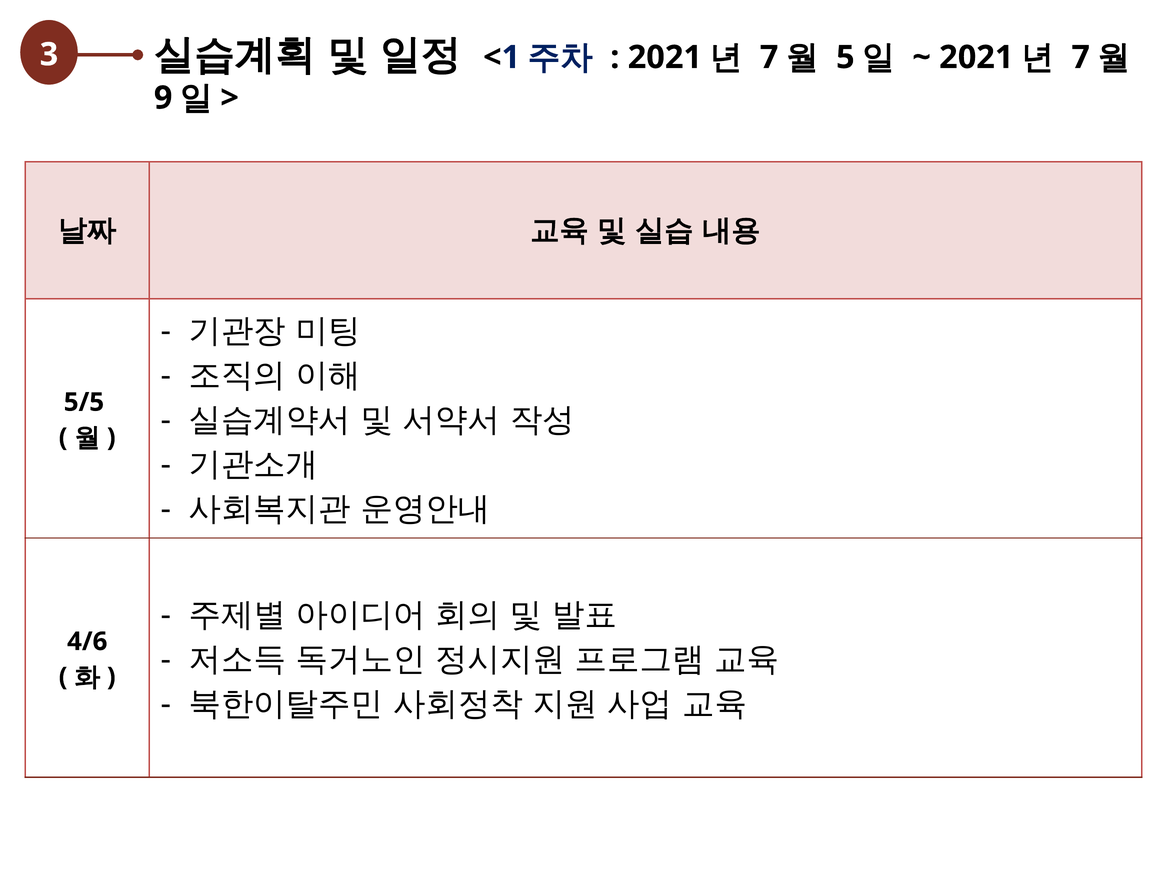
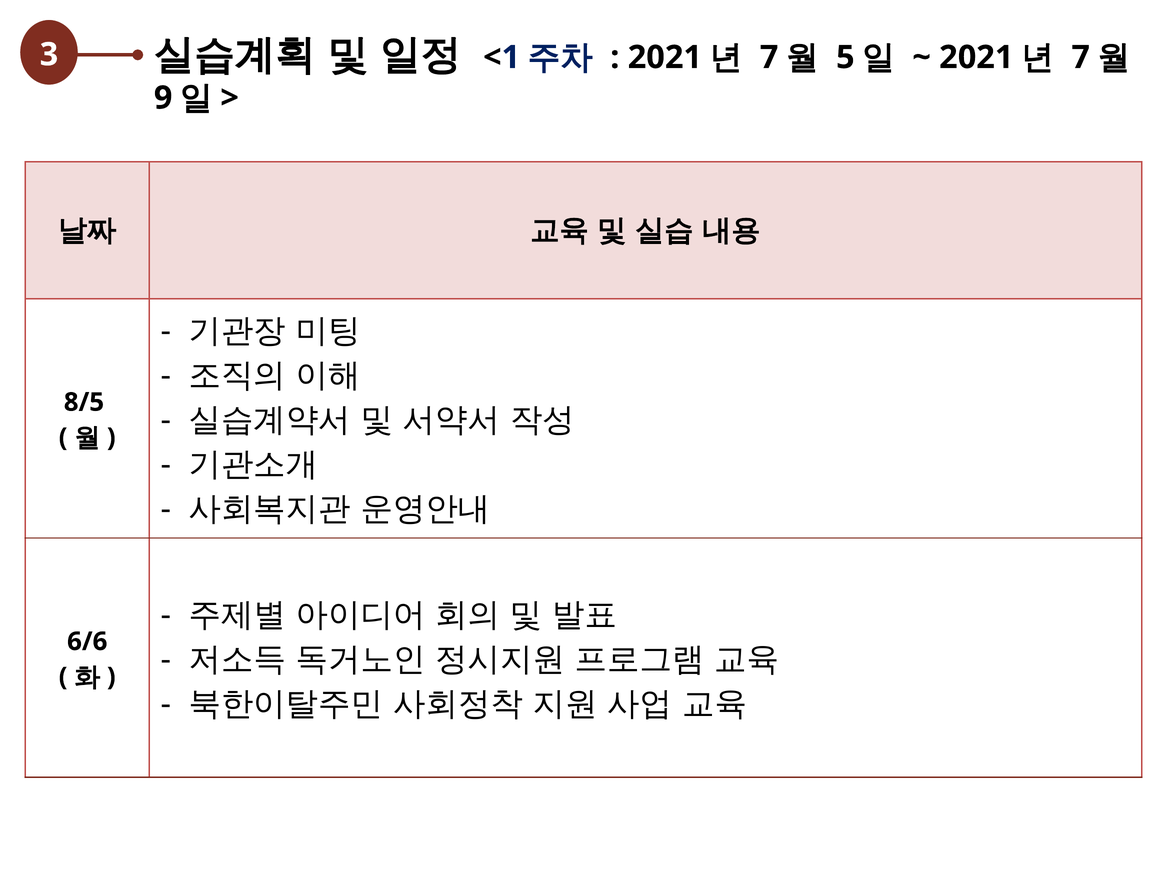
5/5: 5/5 -> 8/5
4/6: 4/6 -> 6/6
